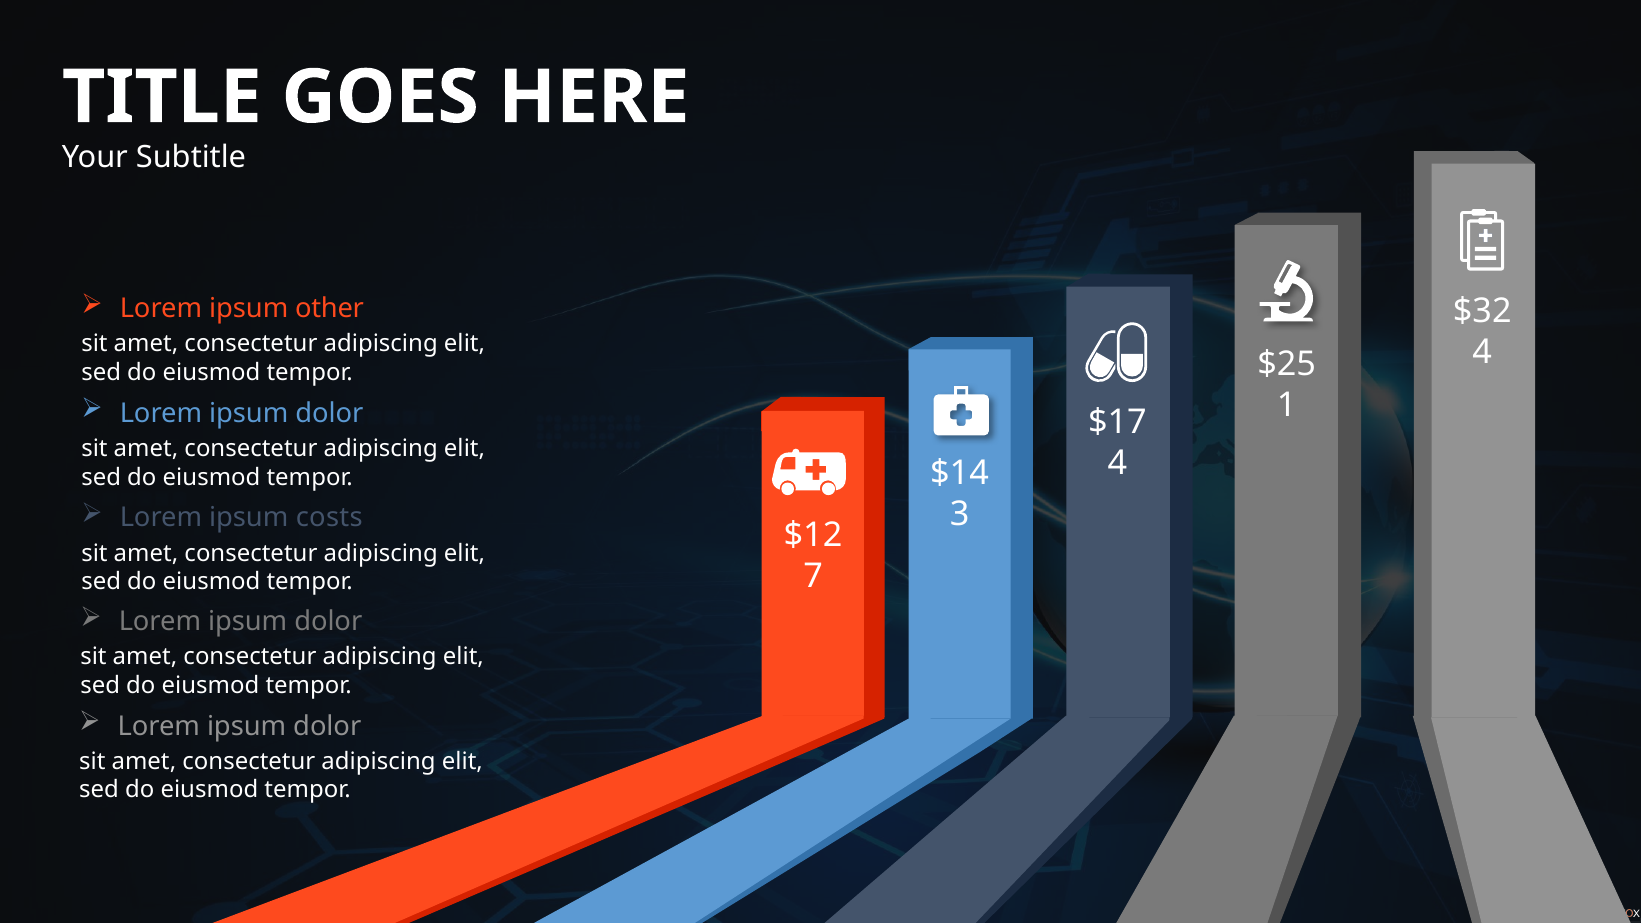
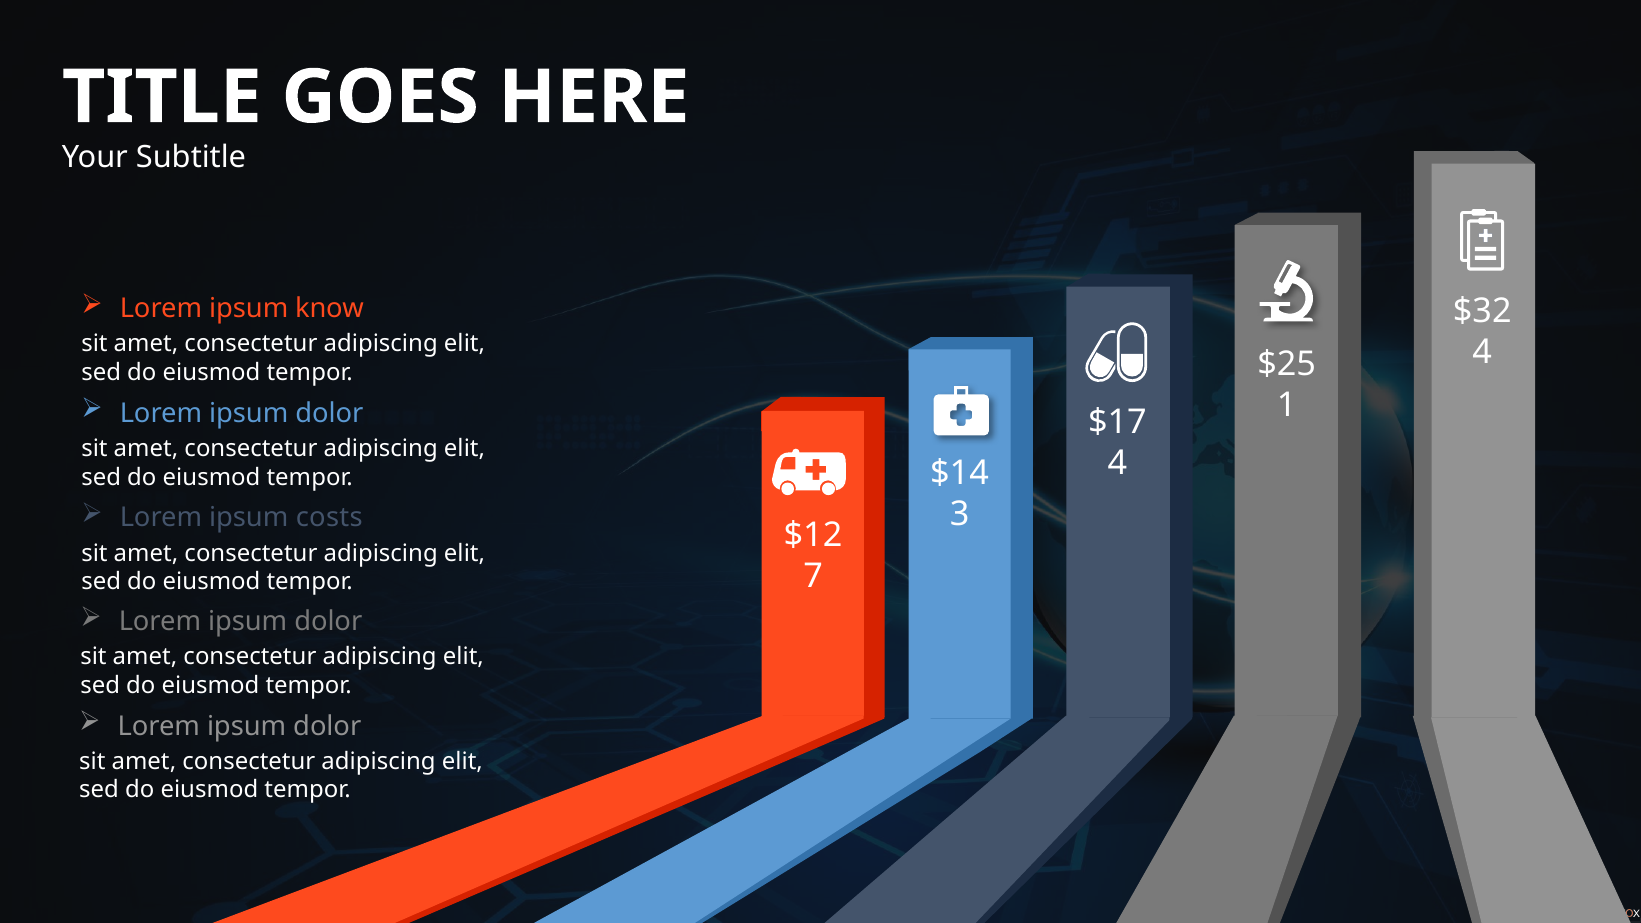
other: other -> know
